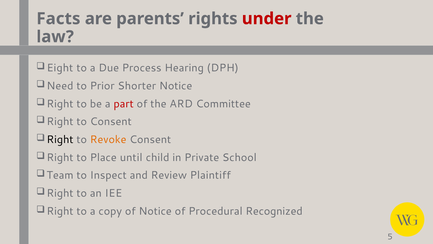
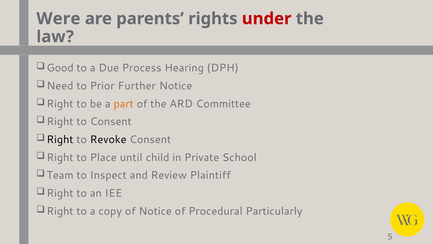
Facts: Facts -> Were
Eight: Eight -> Good
Shorter: Shorter -> Further
part colour: red -> orange
Revoke colour: orange -> black
Recognized: Recognized -> Particularly
